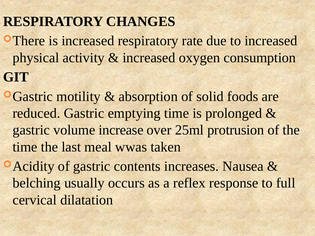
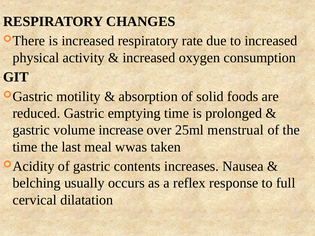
protrusion: protrusion -> menstrual
